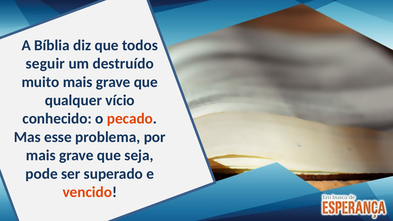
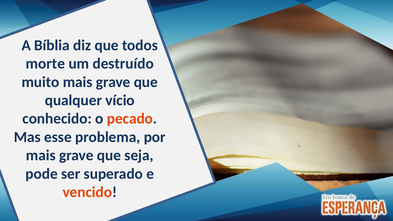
seguir: seguir -> morte
